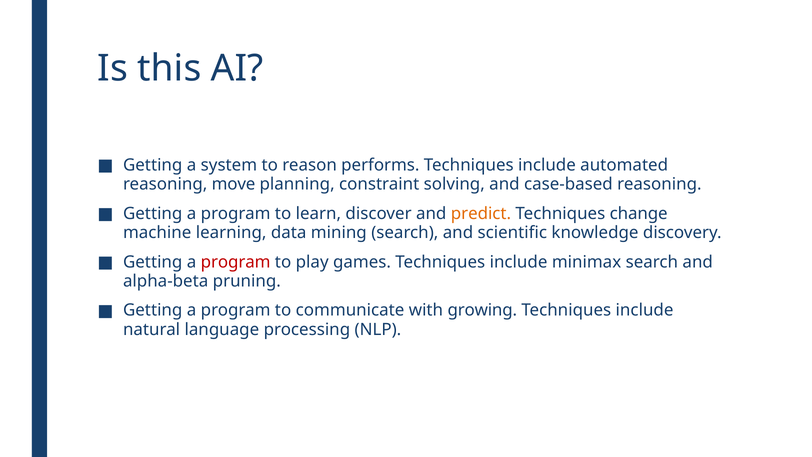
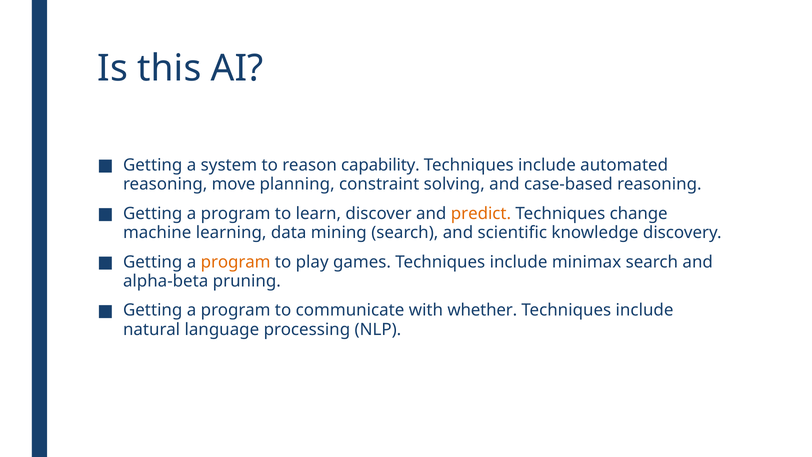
performs: performs -> capability
program at (236, 262) colour: red -> orange
growing: growing -> whether
